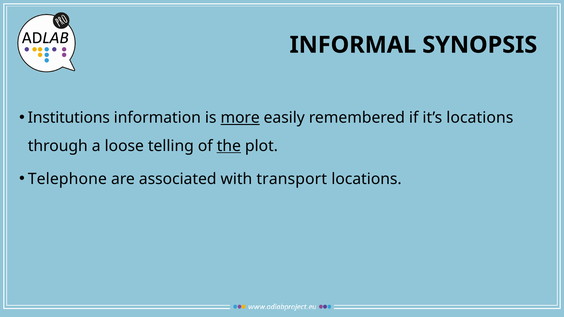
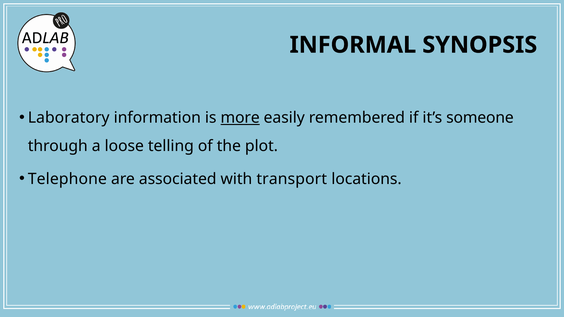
Institutions: Institutions -> Laboratory
it’s locations: locations -> someone
the underline: present -> none
